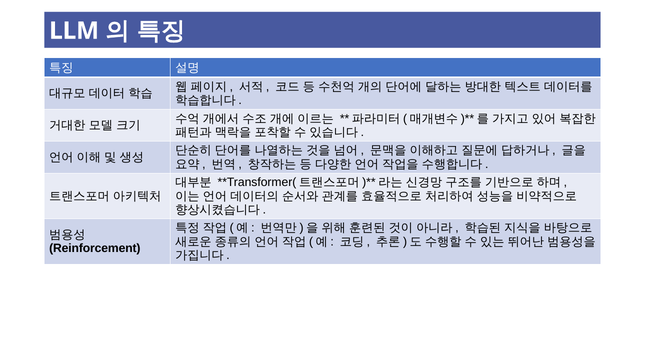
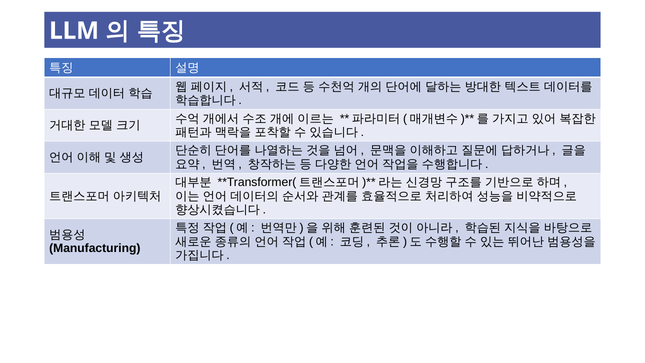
Reinforcement: Reinforcement -> Manufacturing
